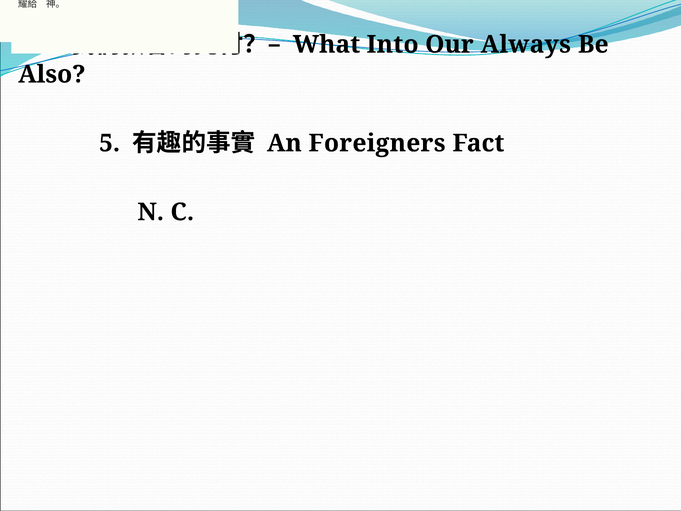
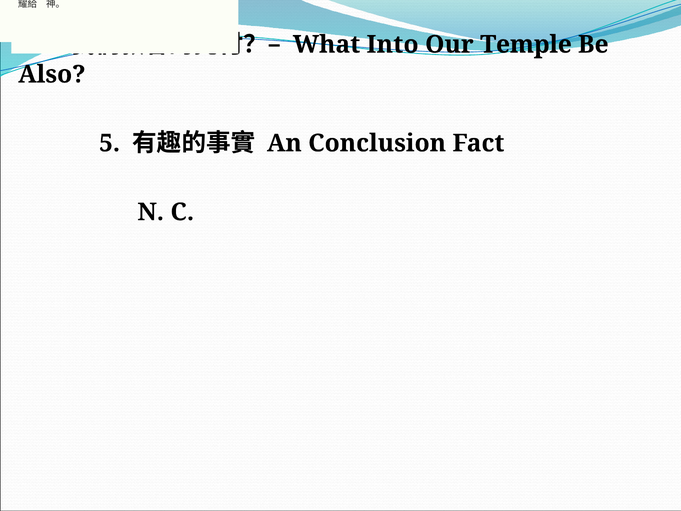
Always: Always -> Temple
Foreigners: Foreigners -> Conclusion
